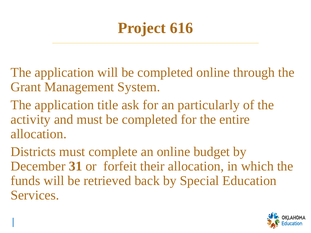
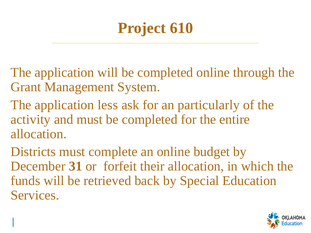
616: 616 -> 610
title: title -> less
